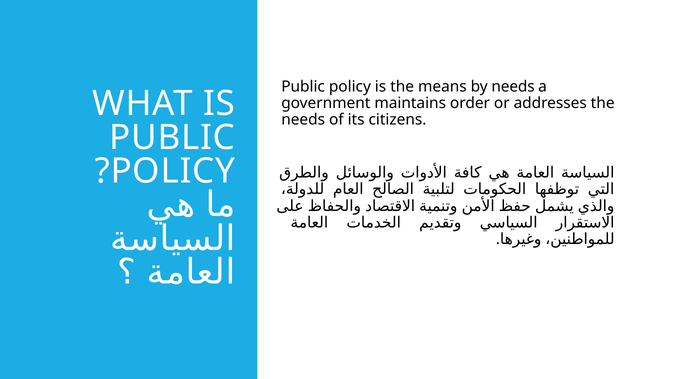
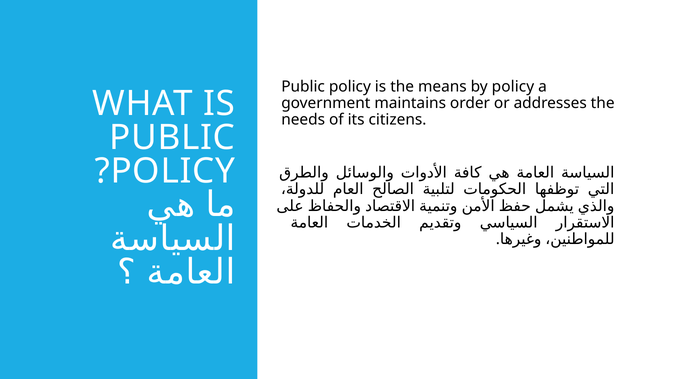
by needs: needs -> policy
